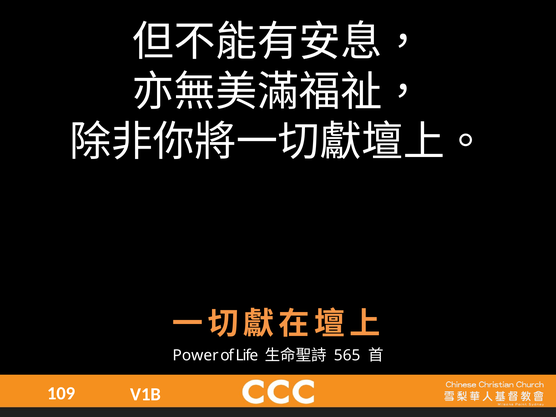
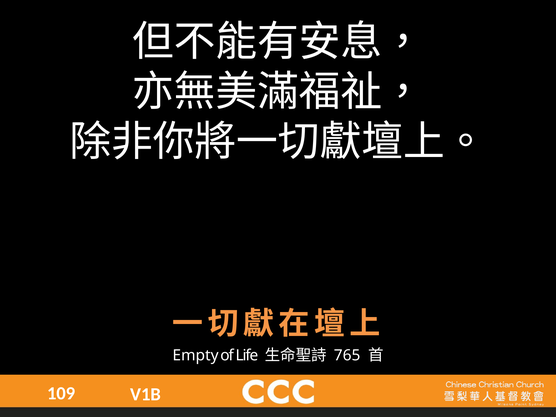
Power: Power -> Empty
565: 565 -> 765
